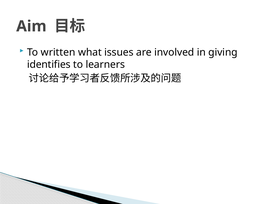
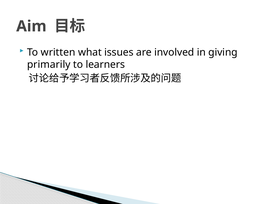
identifies: identifies -> primarily
